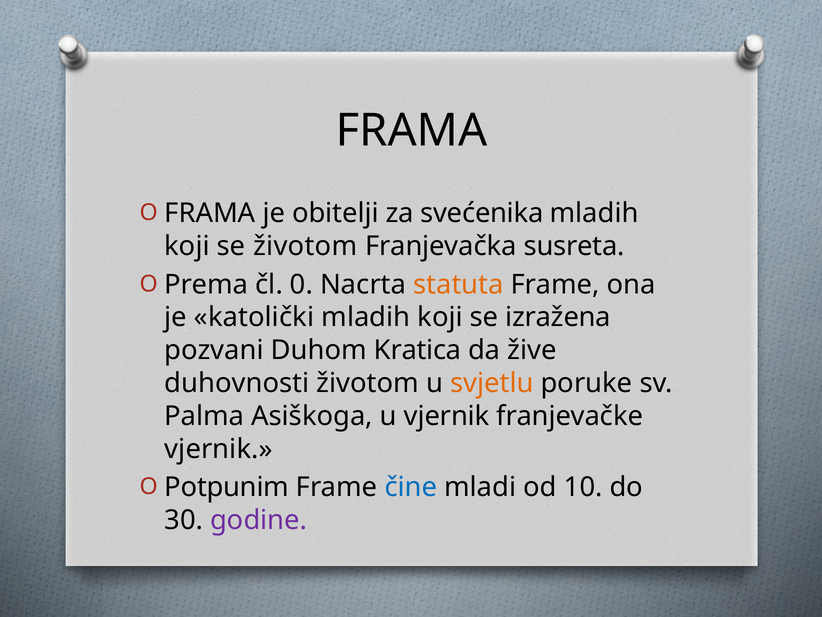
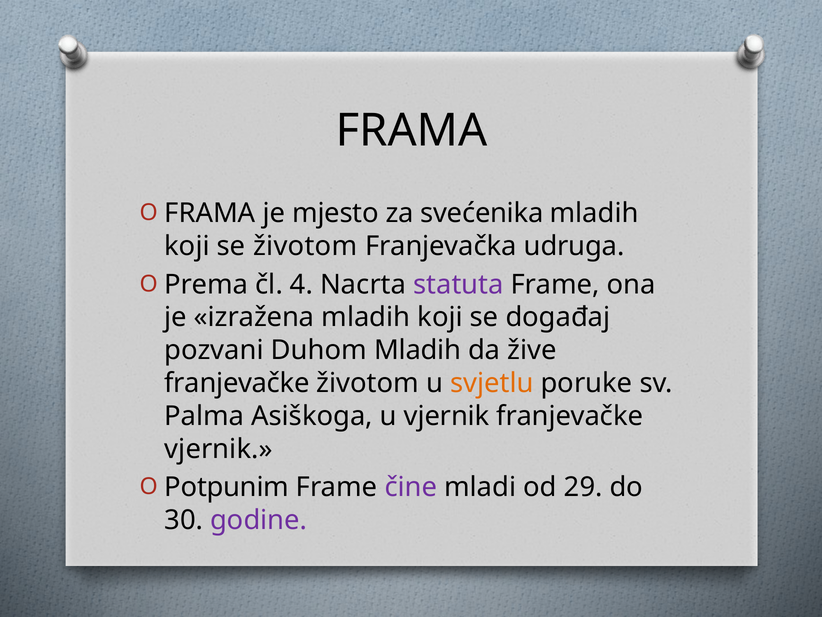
obitelji: obitelji -> mjesto
susreta: susreta -> udruga
0: 0 -> 4
statuta colour: orange -> purple
katolički: katolički -> izražena
izražena: izražena -> događaj
Duhom Kratica: Kratica -> Mladih
duhovnosti at (237, 383): duhovnosti -> franjevačke
čine colour: blue -> purple
10: 10 -> 29
